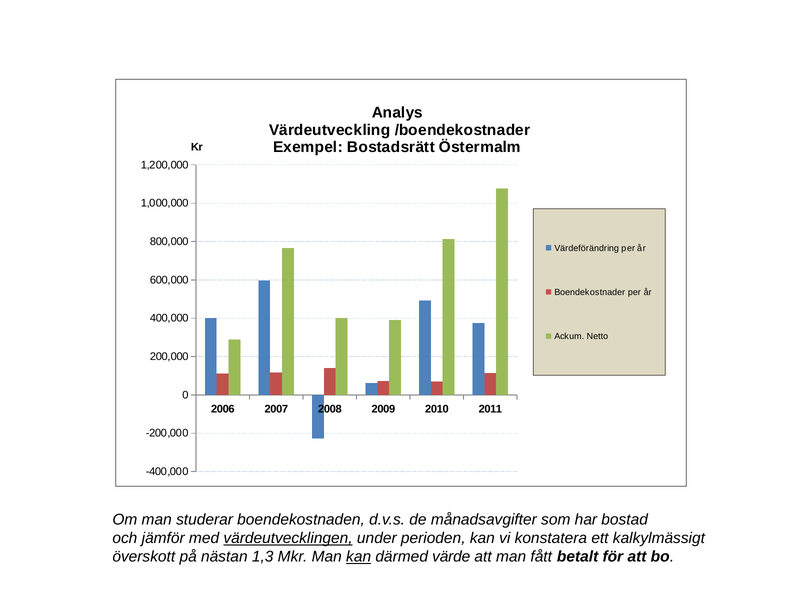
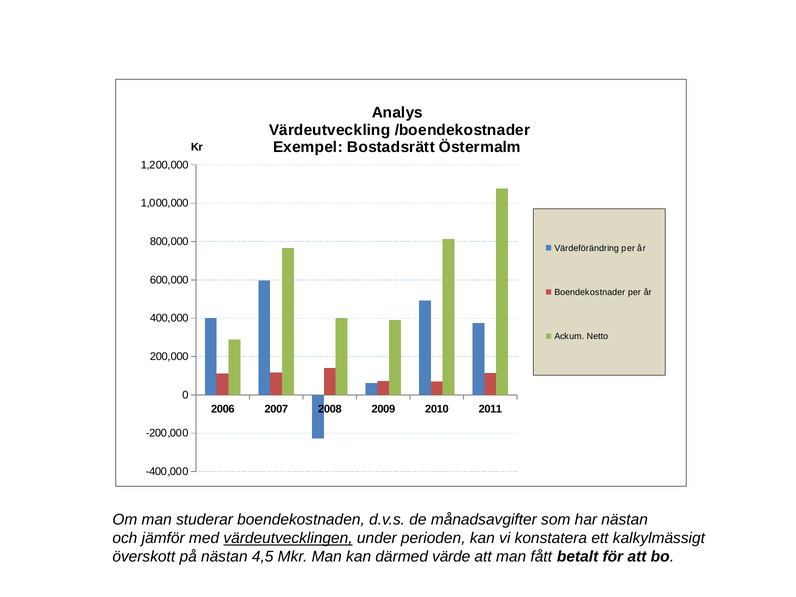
har bostad: bostad -> nästan
1,3: 1,3 -> 4,5
kan at (359, 557) underline: present -> none
